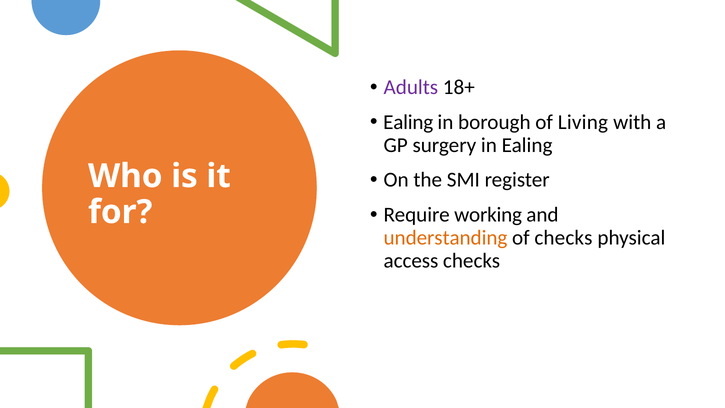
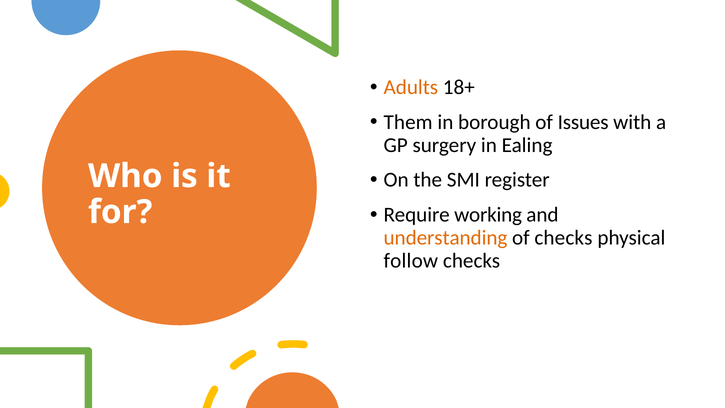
Adults colour: purple -> orange
Ealing at (408, 122): Ealing -> Them
Living: Living -> Issues
access: access -> follow
